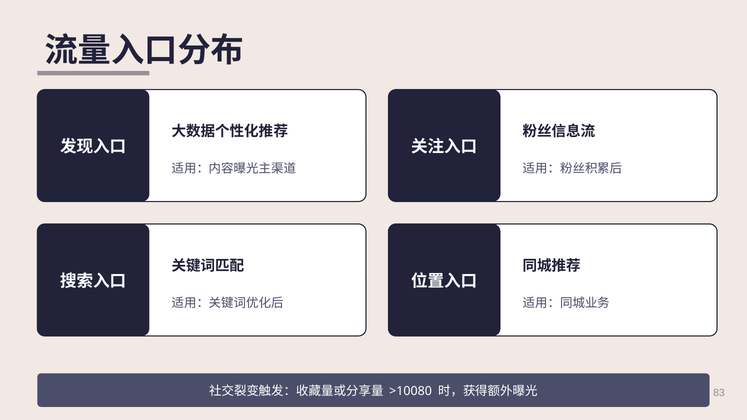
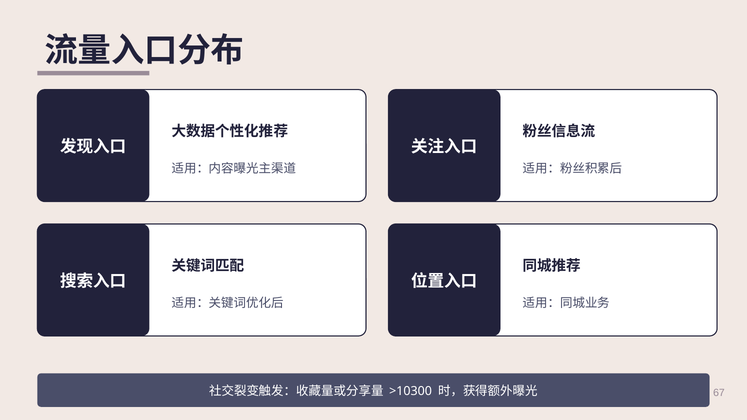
>10080: >10080 -> >10300
83: 83 -> 67
